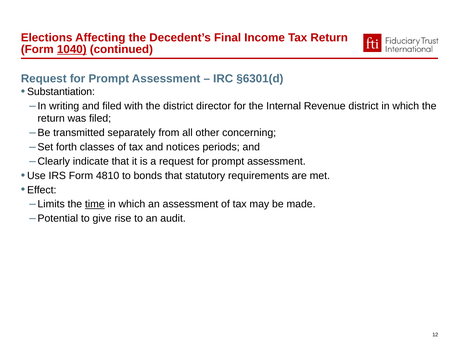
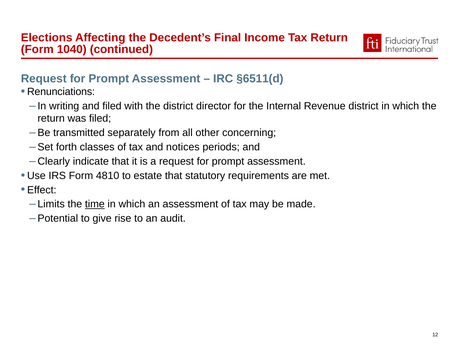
1040 underline: present -> none
§6301(d: §6301(d -> §6511(d
Substantiation: Substantiation -> Renunciations
bonds: bonds -> estate
